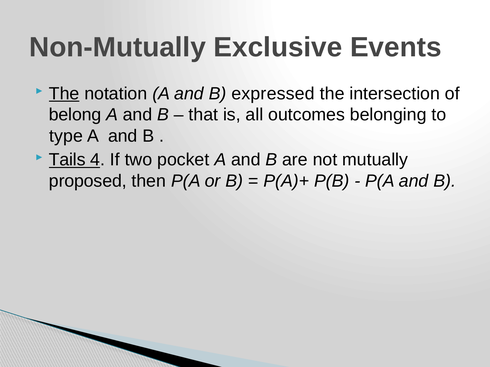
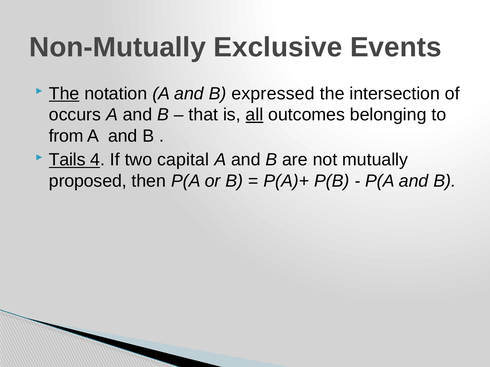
belong: belong -> occurs
all underline: none -> present
type: type -> from
pocket: pocket -> capital
